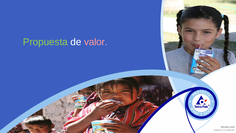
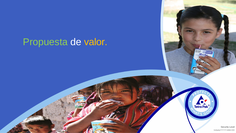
valor colour: pink -> yellow
